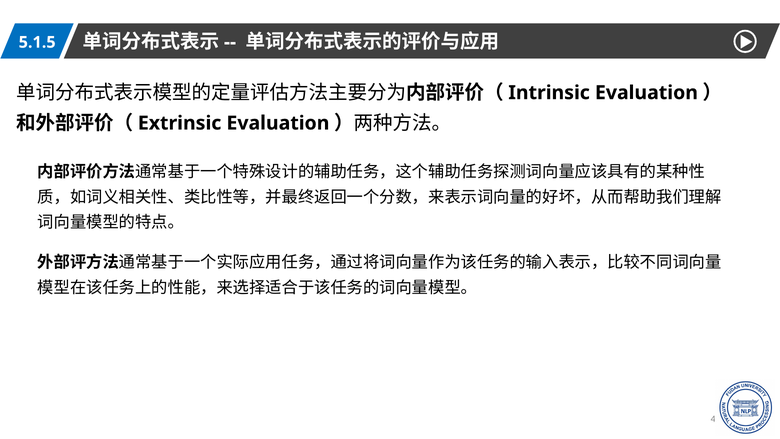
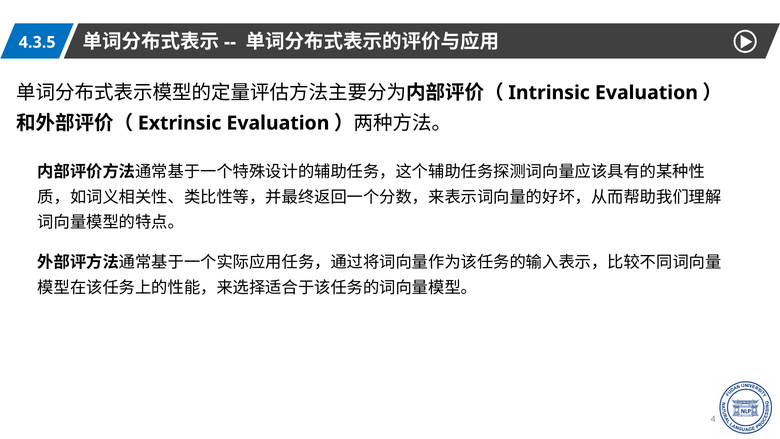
5.1.5: 5.1.5 -> 4.3.5
